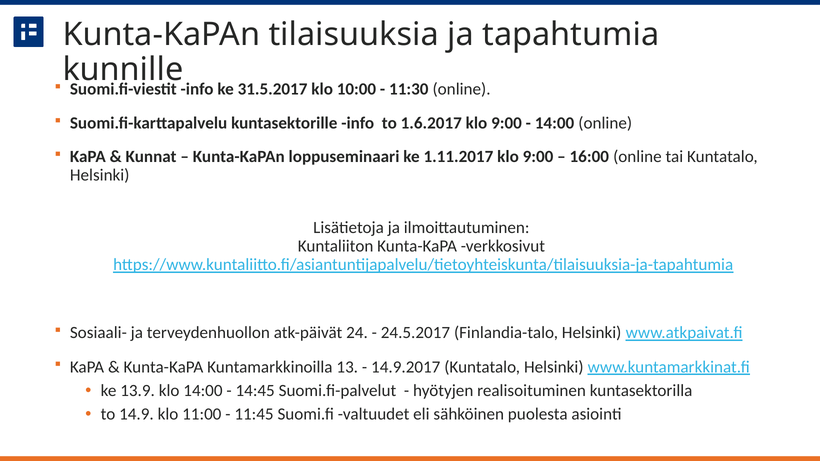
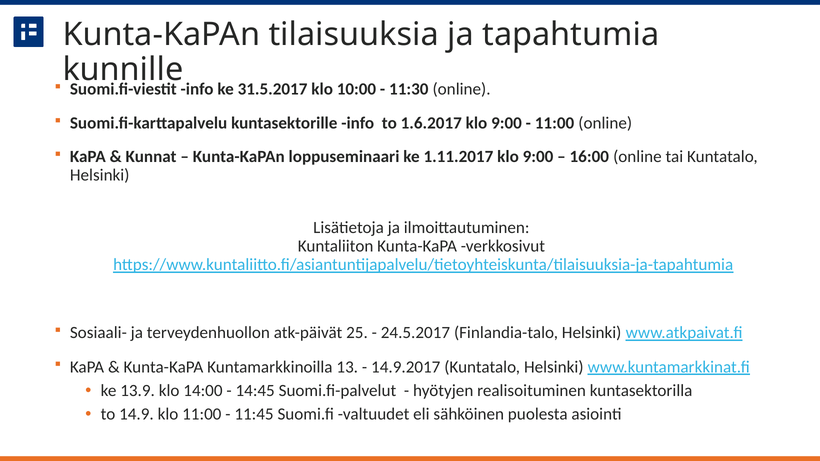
14:00 at (555, 123): 14:00 -> 11:00
24: 24 -> 25
